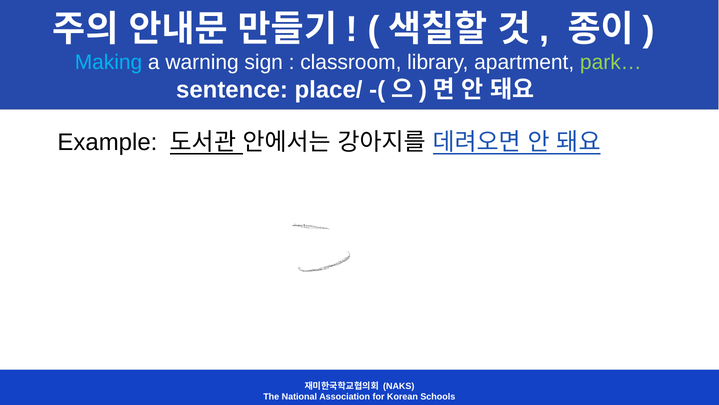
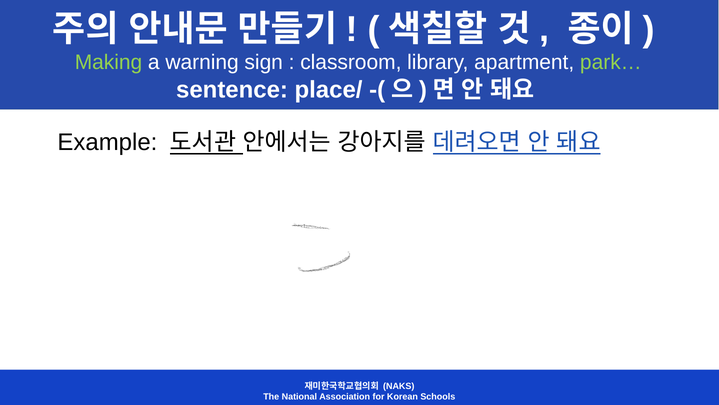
Making colour: light blue -> light green
